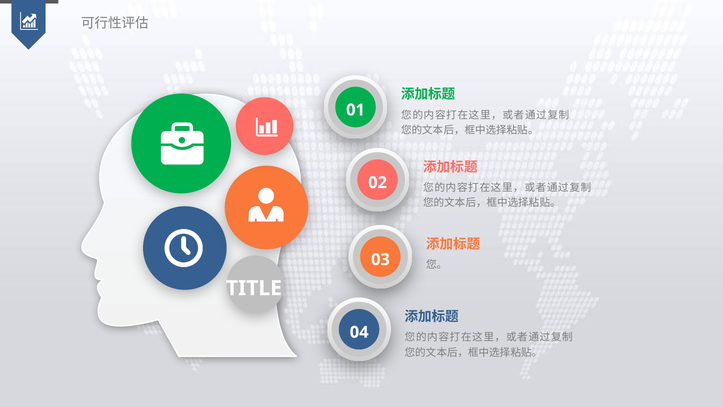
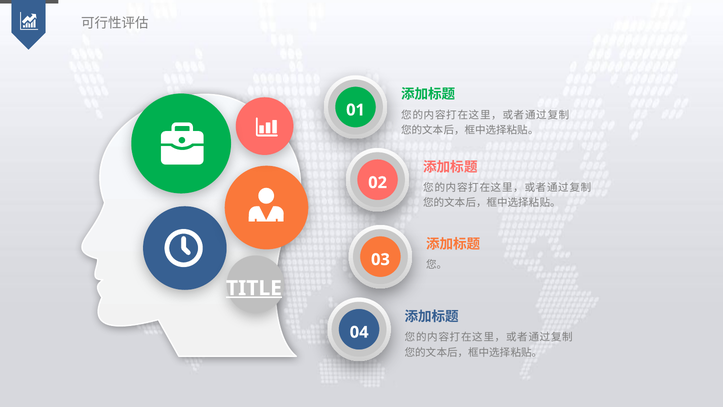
TITLE underline: none -> present
